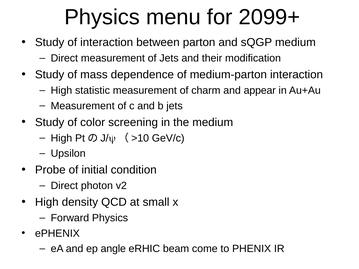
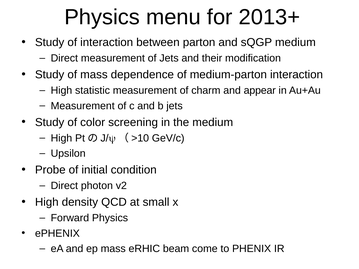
2099+: 2099+ -> 2013+
ep angle: angle -> mass
